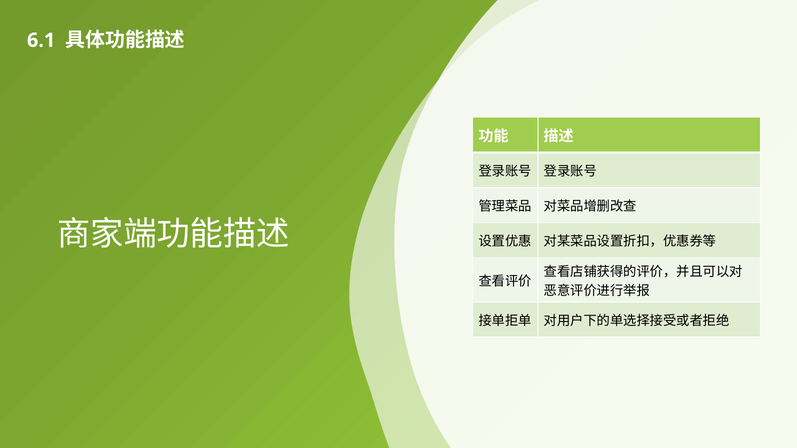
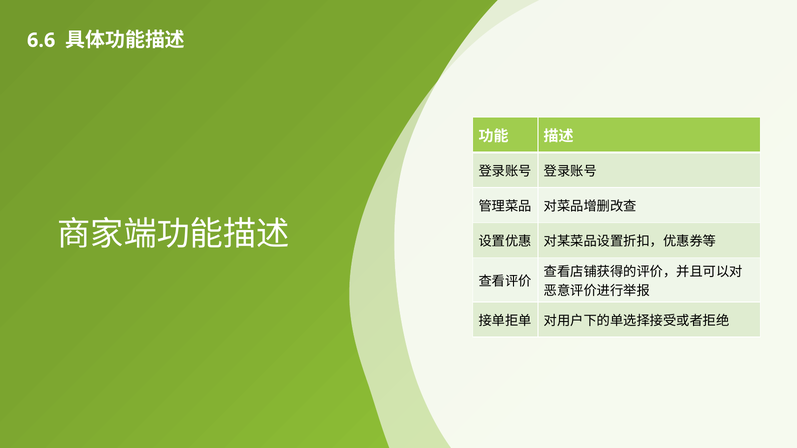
6.1: 6.1 -> 6.6
